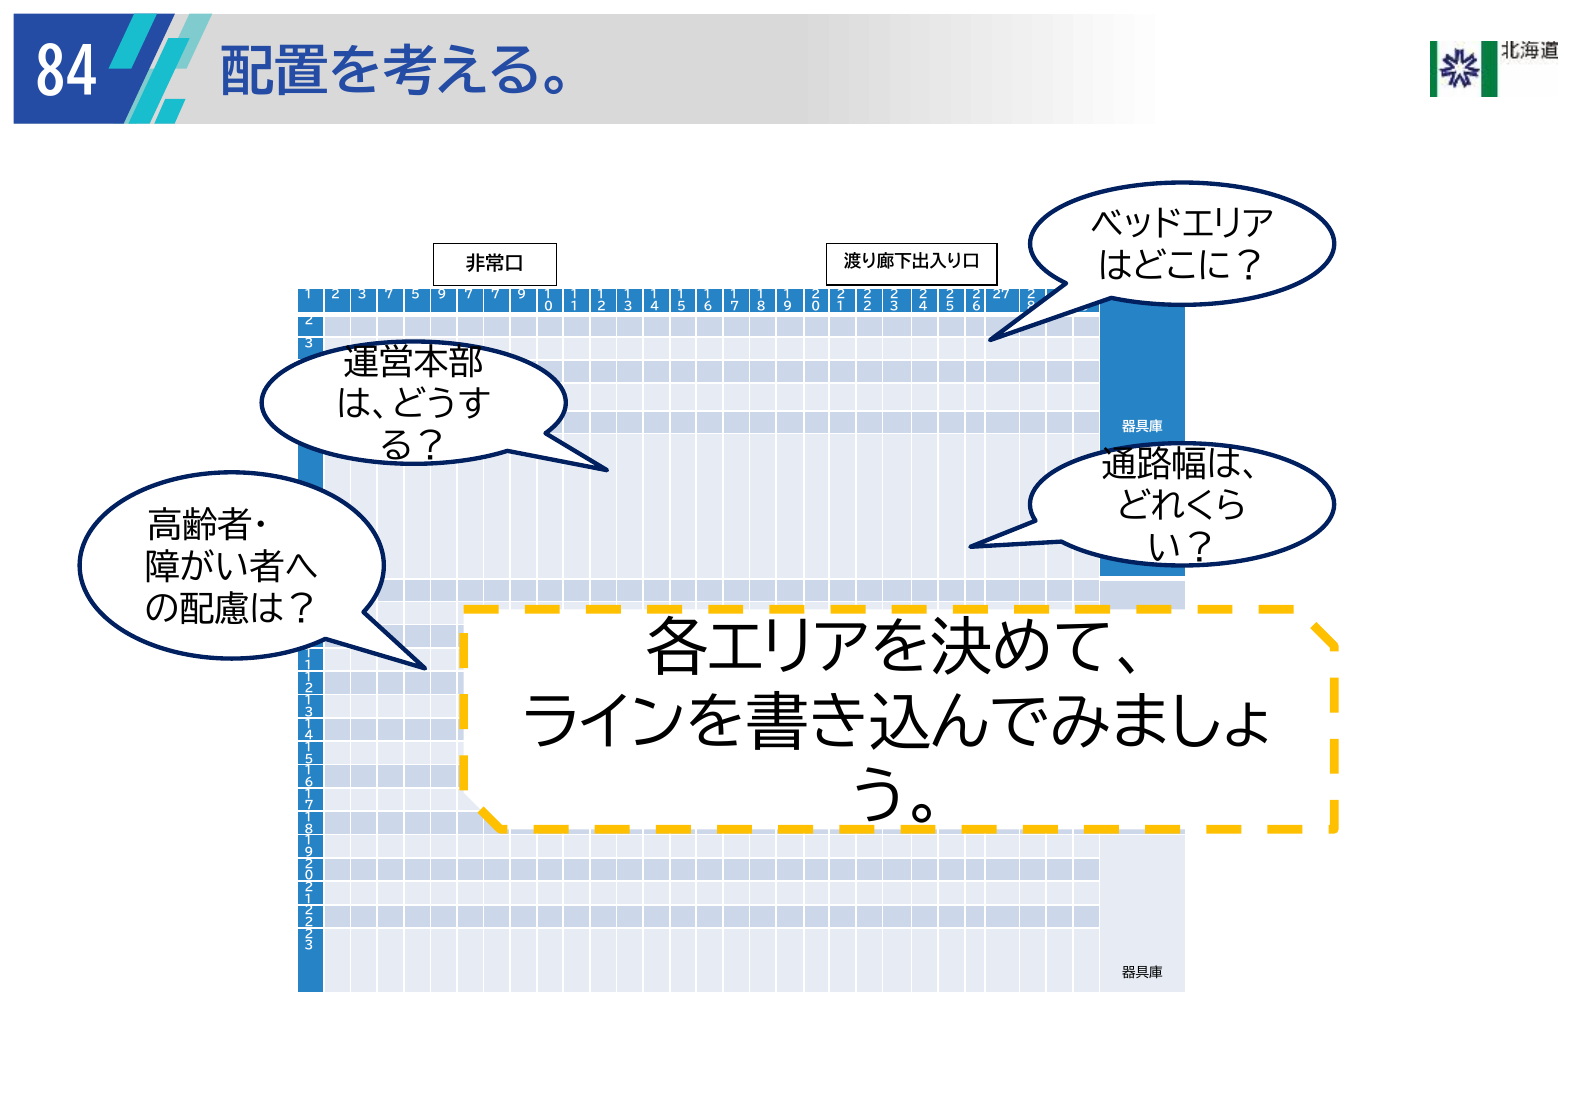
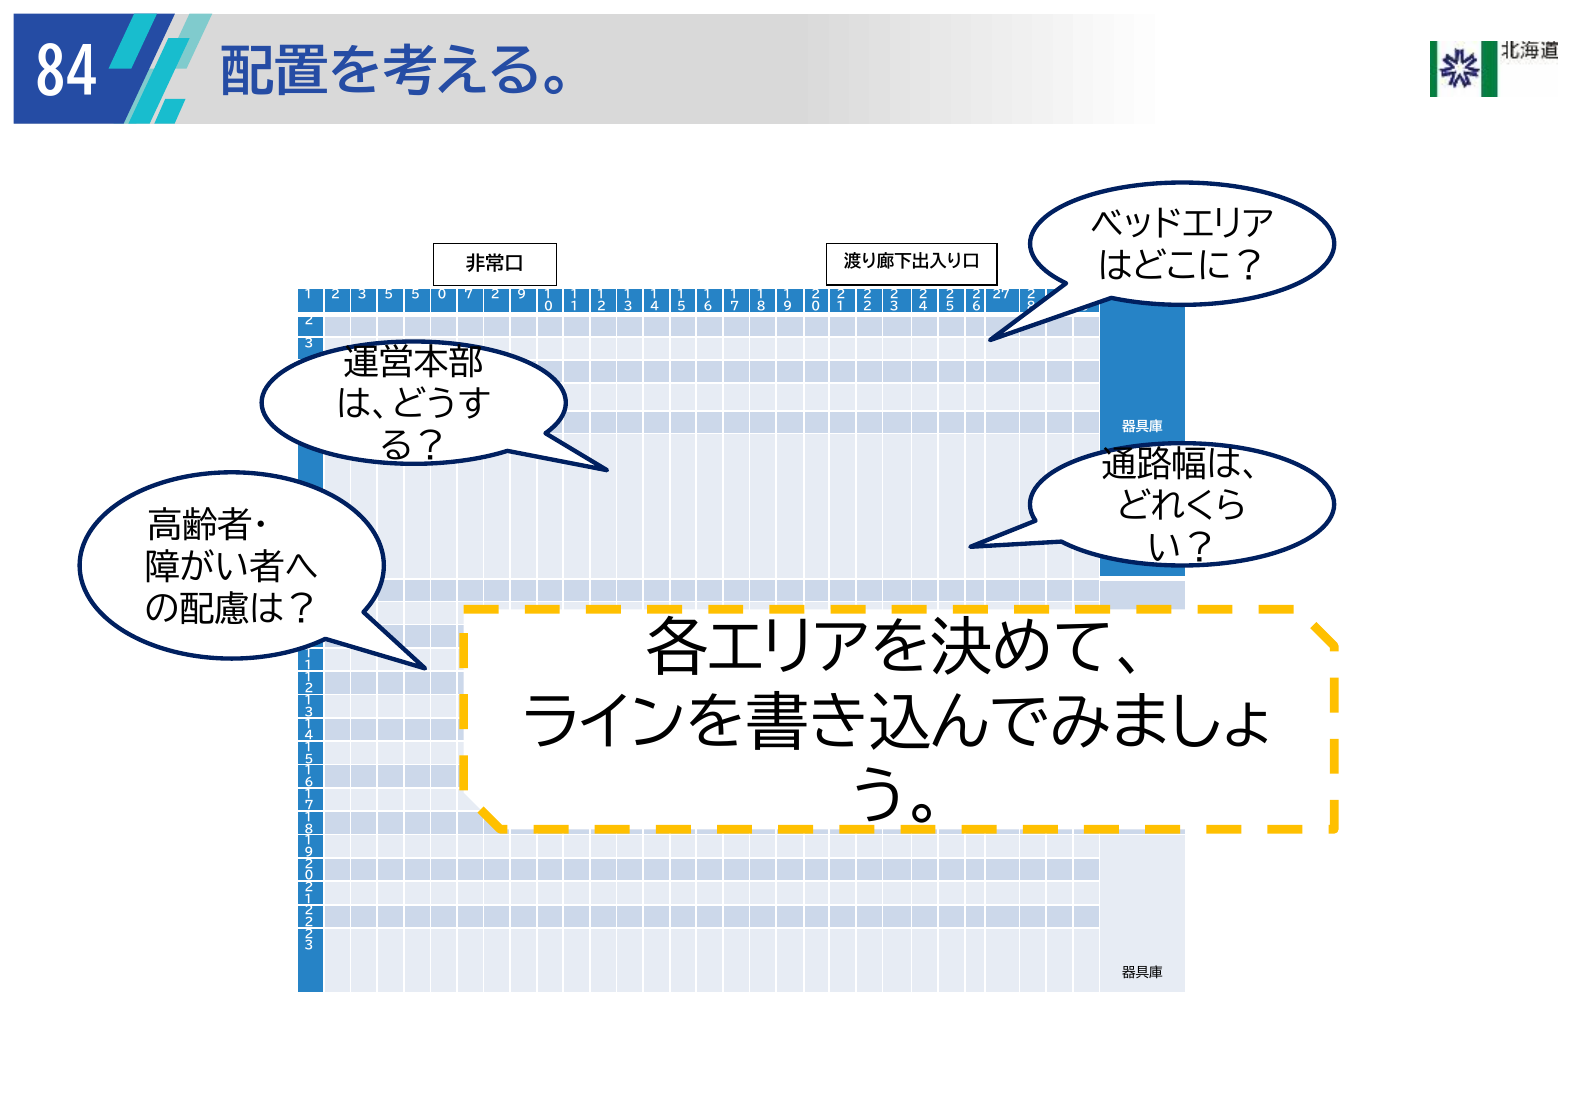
3 7: 7 -> 5
5 9: 9 -> 0
7 7: 7 -> 2
